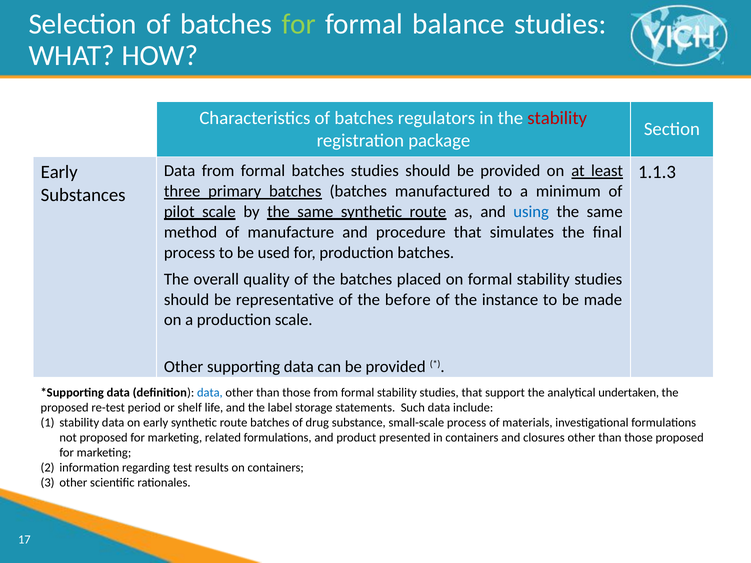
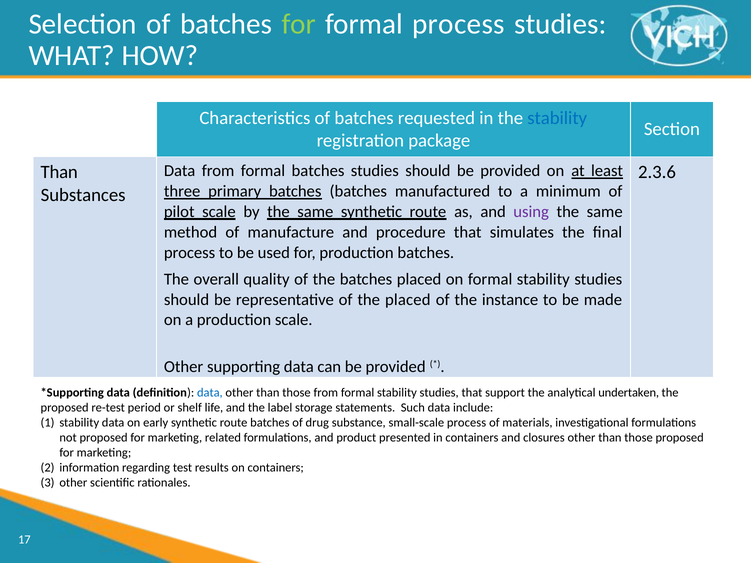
formal balance: balance -> process
regulators: regulators -> requested
stability at (557, 118) colour: red -> blue
Early at (59, 172): Early -> Than
1.1.3: 1.1.3 -> 2.3.6
using colour: blue -> purple
the before: before -> placed
